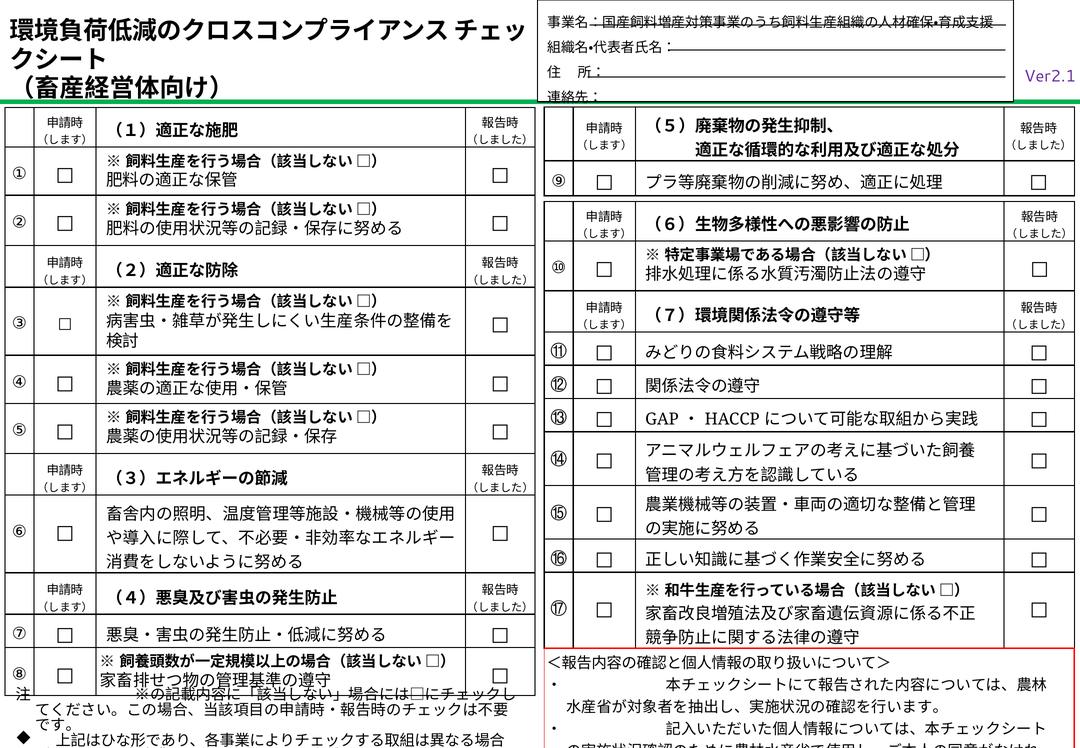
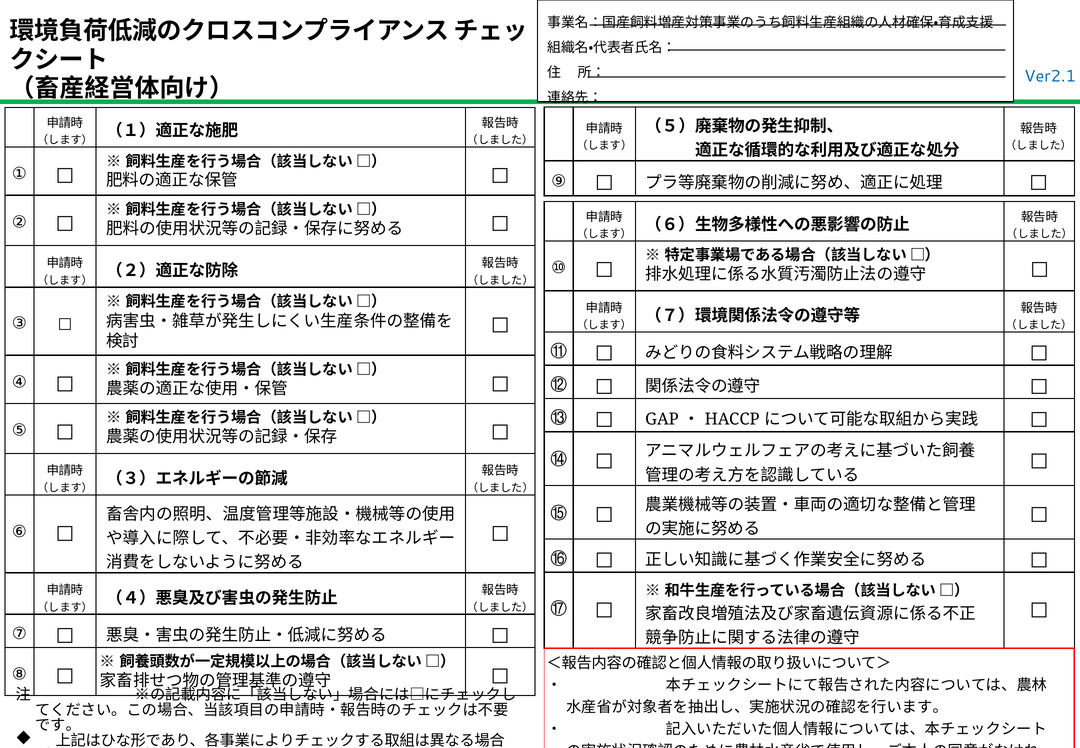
Ver2.1 colour: purple -> blue
